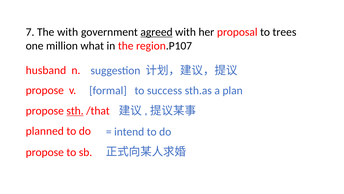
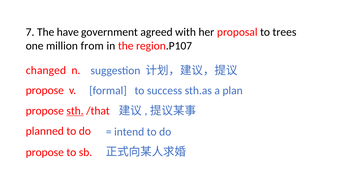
The with: with -> have
agreed underline: present -> none
what: what -> from
husband: husband -> changed
